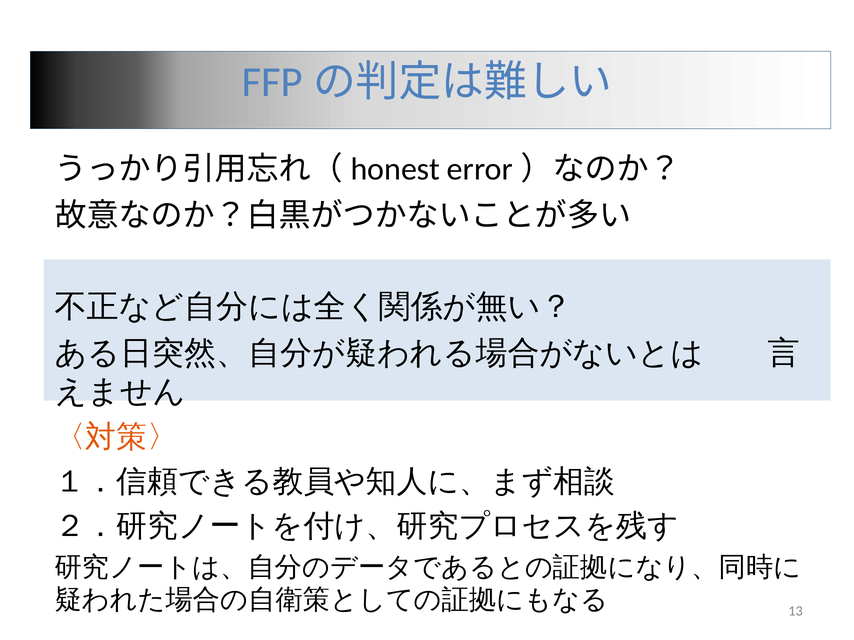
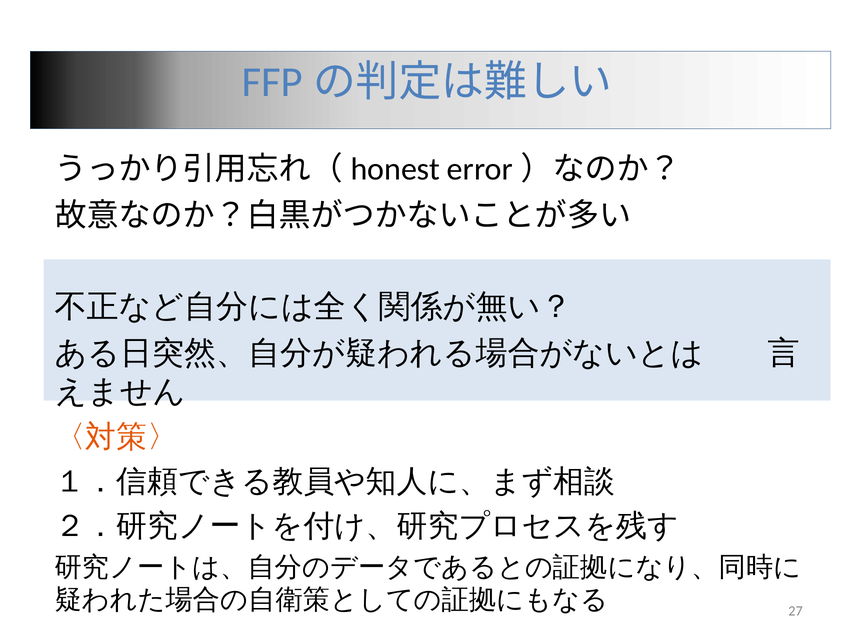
13: 13 -> 27
